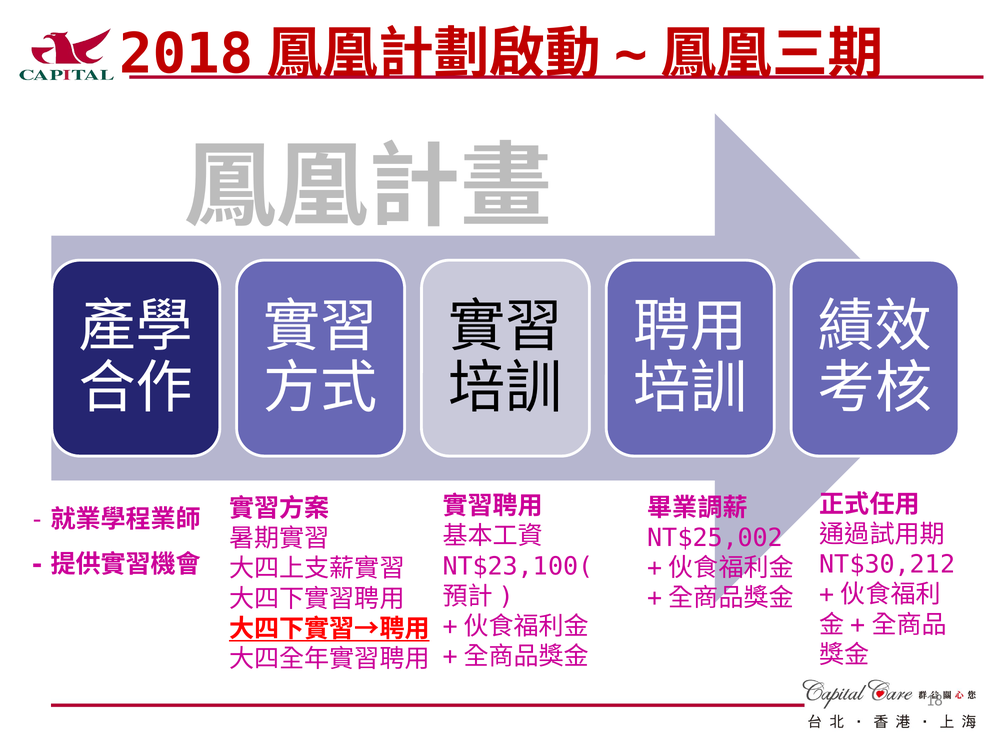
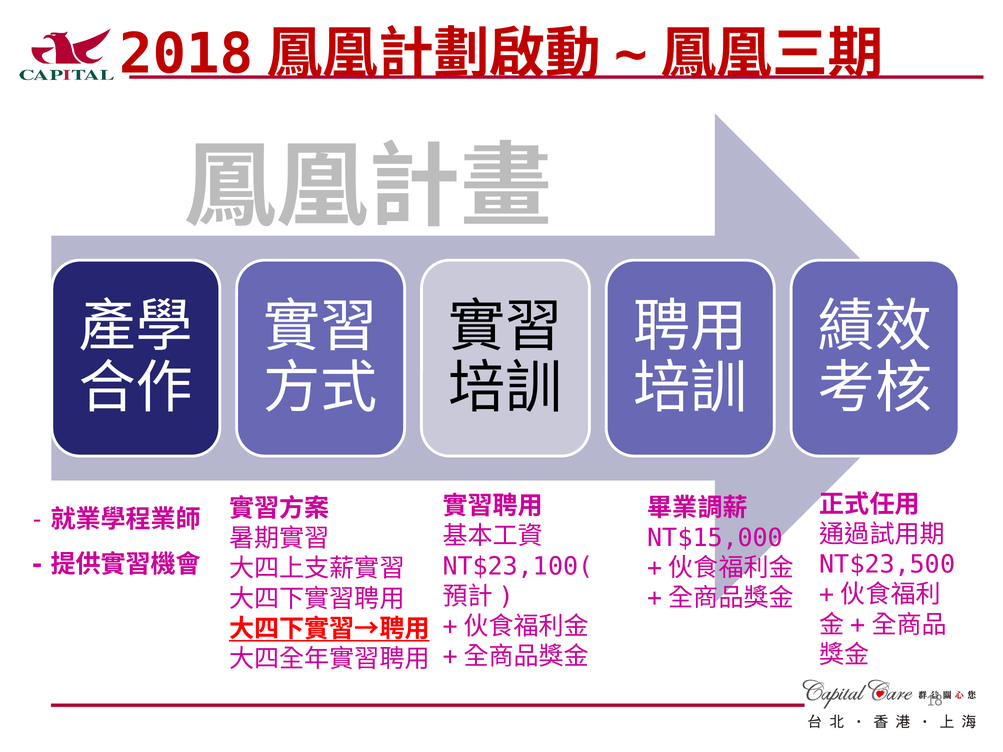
NT$25,002: NT$25,002 -> NT$15,000
NT$30,212: NT$30,212 -> NT$23,500
